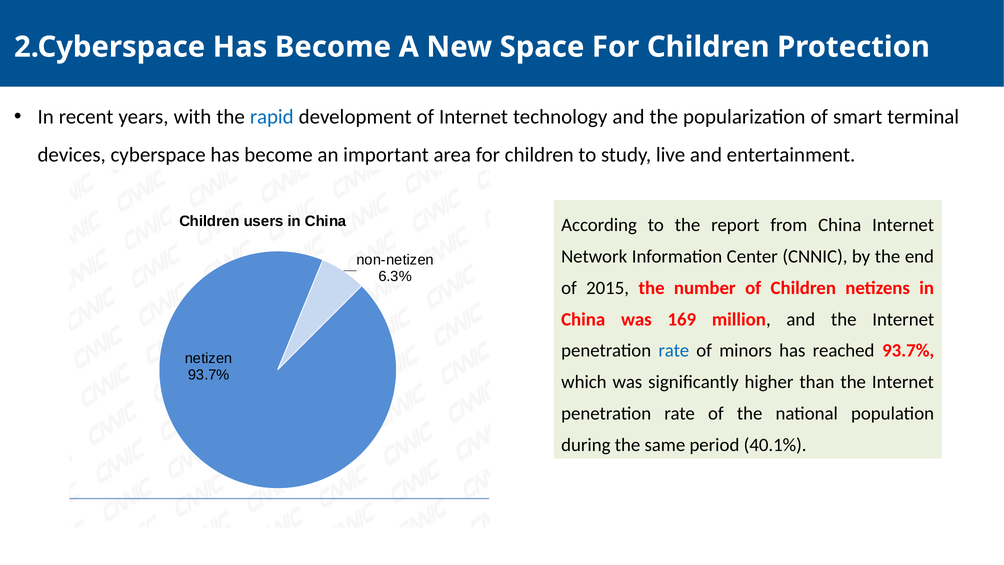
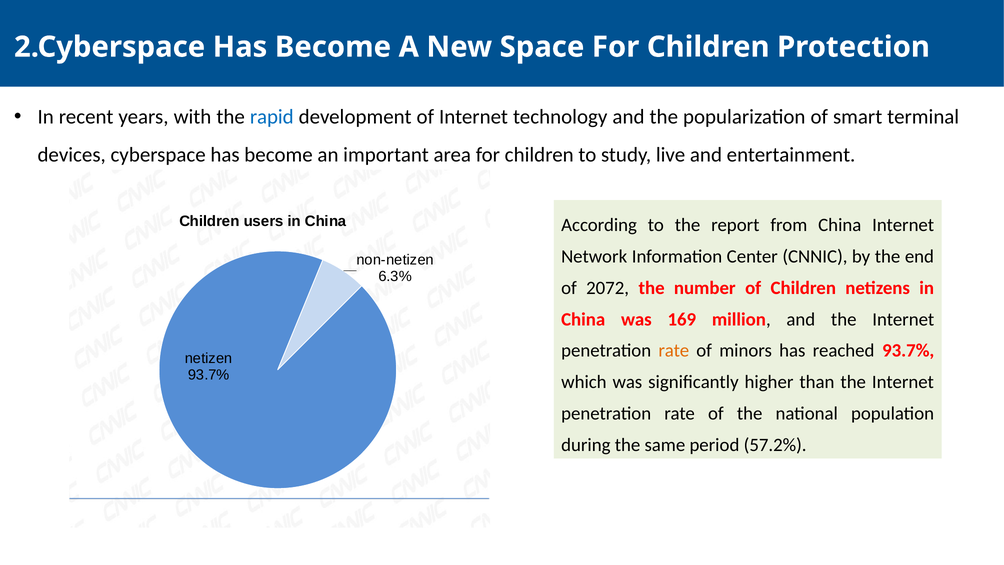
2015: 2015 -> 2072
rate at (674, 351) colour: blue -> orange
40.1%: 40.1% -> 57.2%
